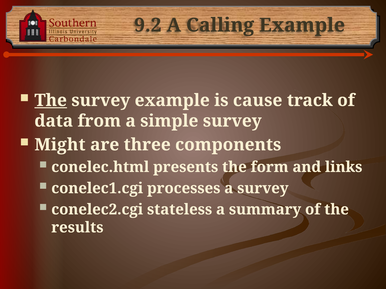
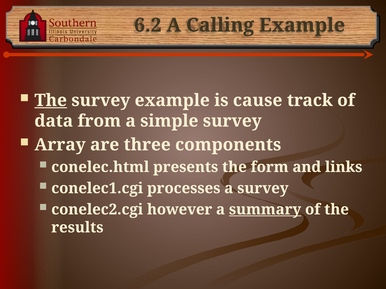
9.2: 9.2 -> 6.2
Might: Might -> Array
stateless: stateless -> however
summary underline: none -> present
